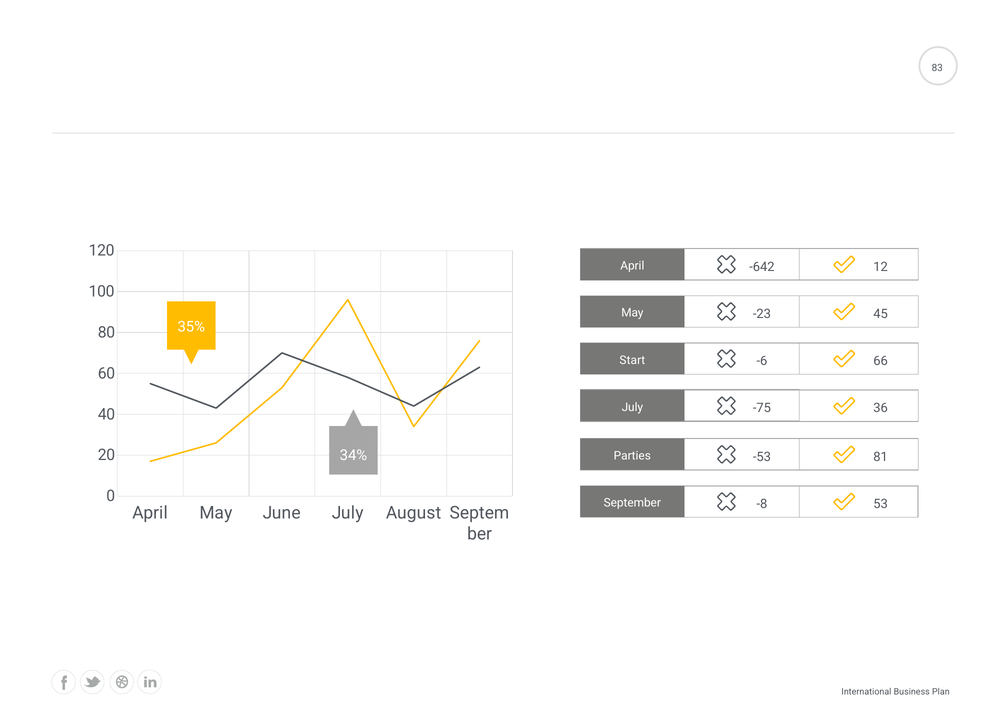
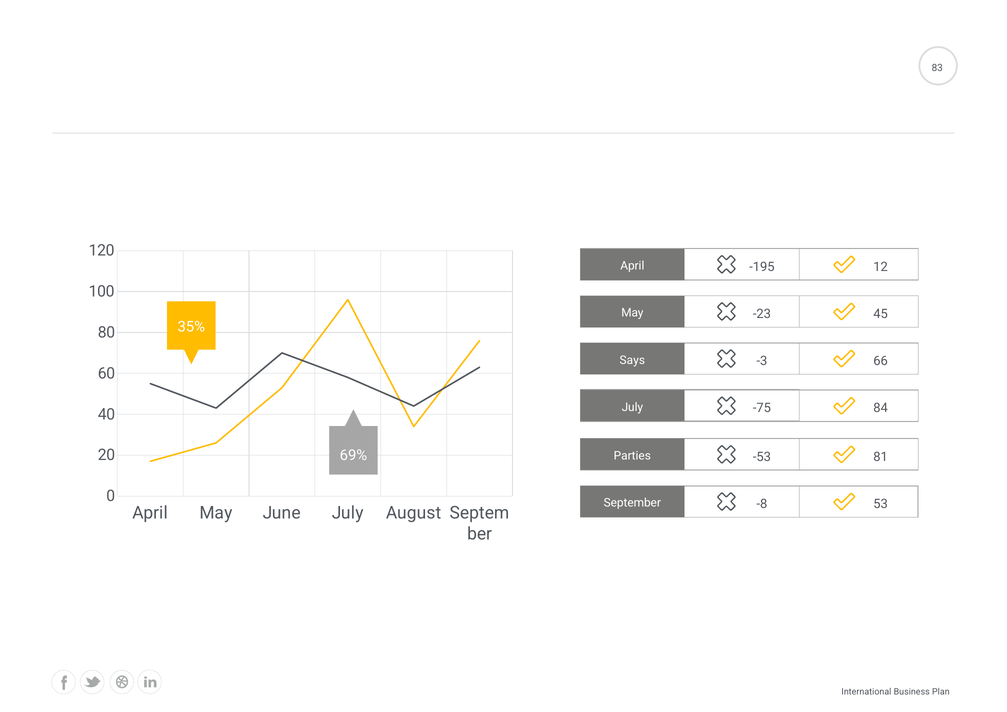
-642: -642 -> -195
Start: Start -> Says
-6: -6 -> -3
36: 36 -> 84
34%: 34% -> 69%
